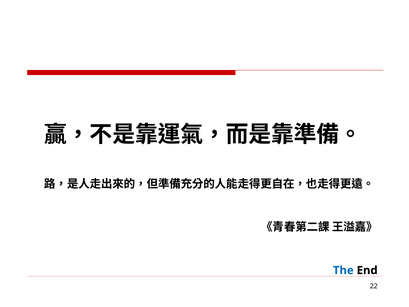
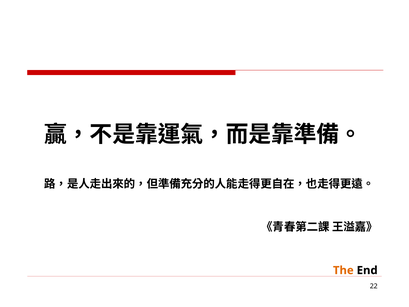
The colour: blue -> orange
